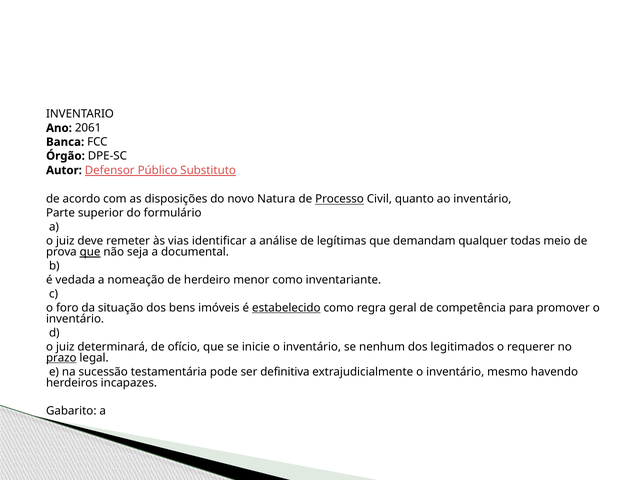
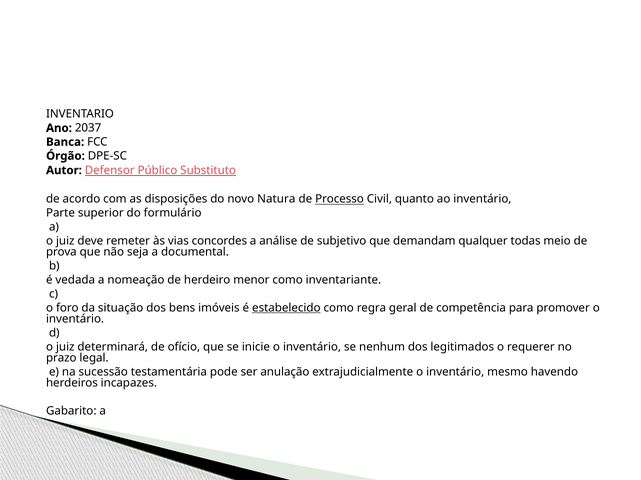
2061: 2061 -> 2037
identificar: identificar -> concordes
legítimas: legítimas -> subjetivo
que at (90, 252) underline: present -> none
prazo underline: present -> none
definitiva: definitiva -> anulação
